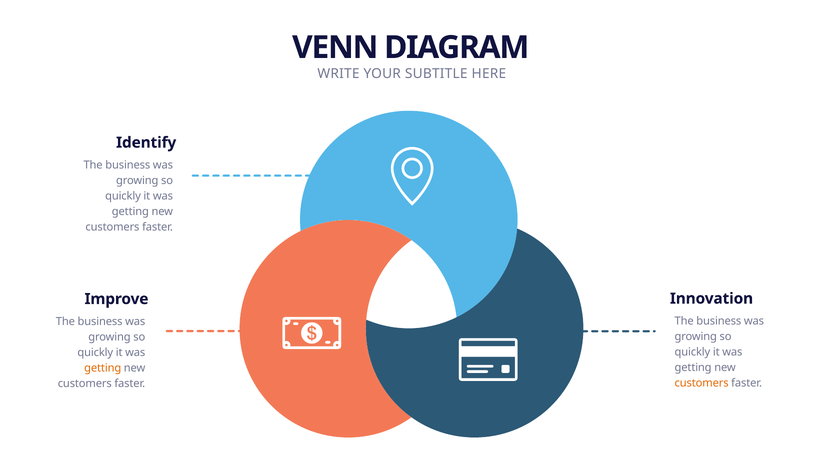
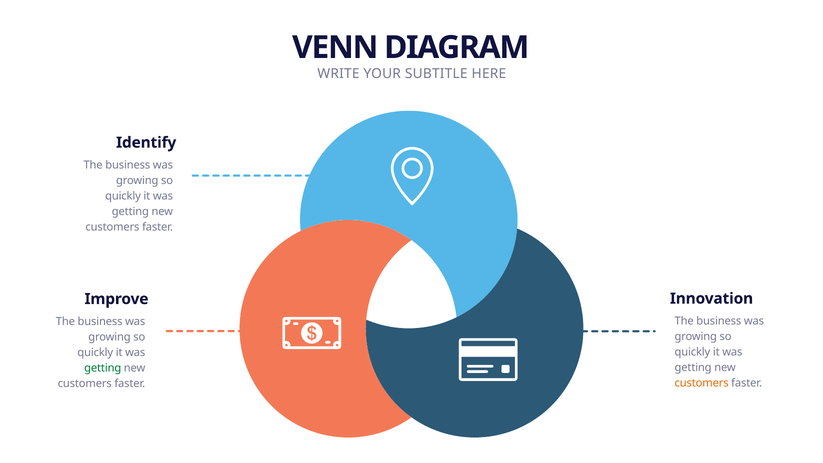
getting at (103, 368) colour: orange -> green
